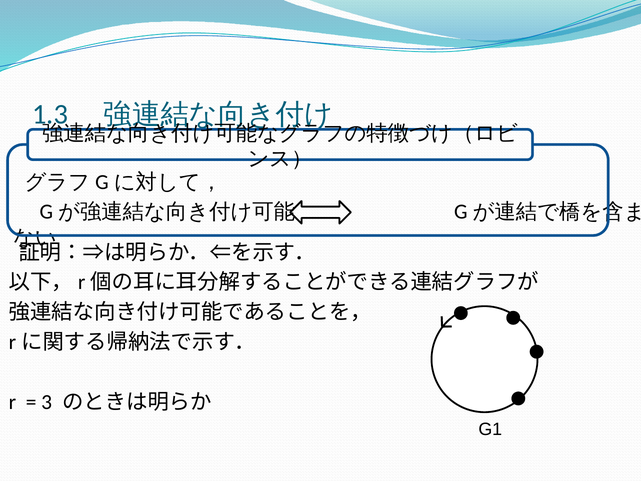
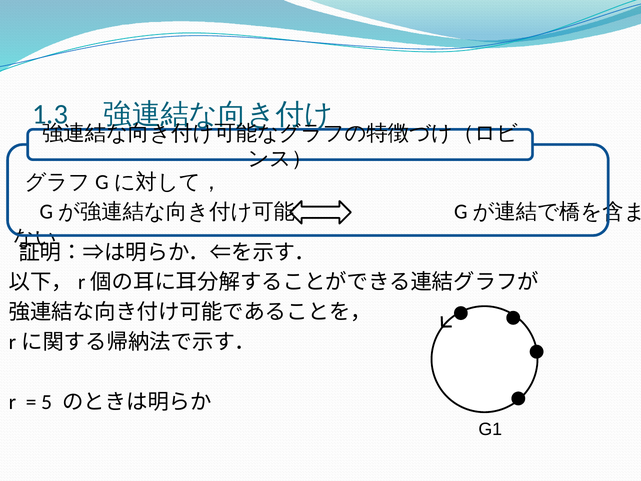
3: 3 -> 5
